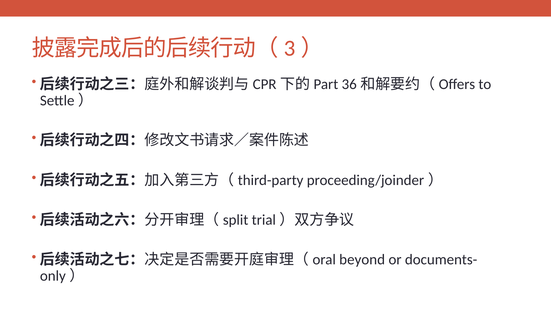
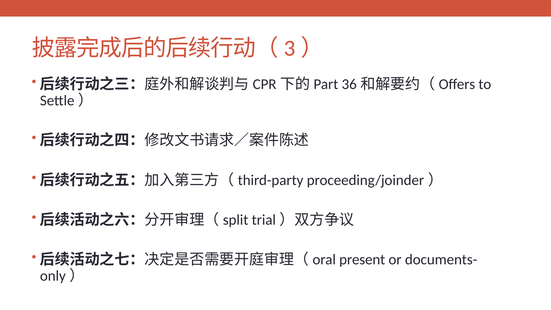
beyond: beyond -> present
